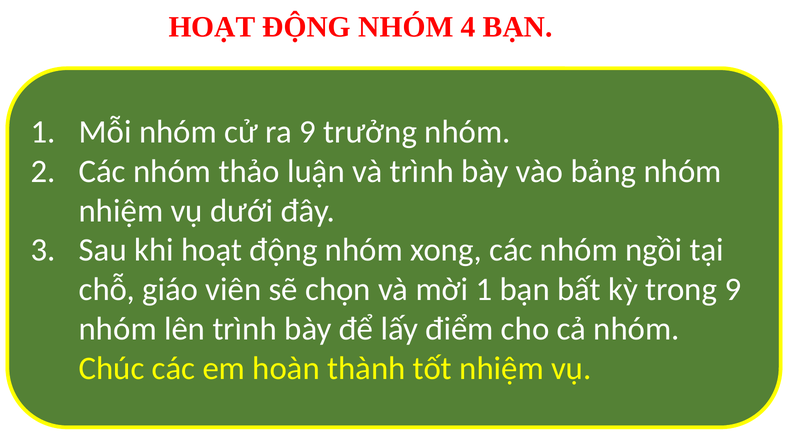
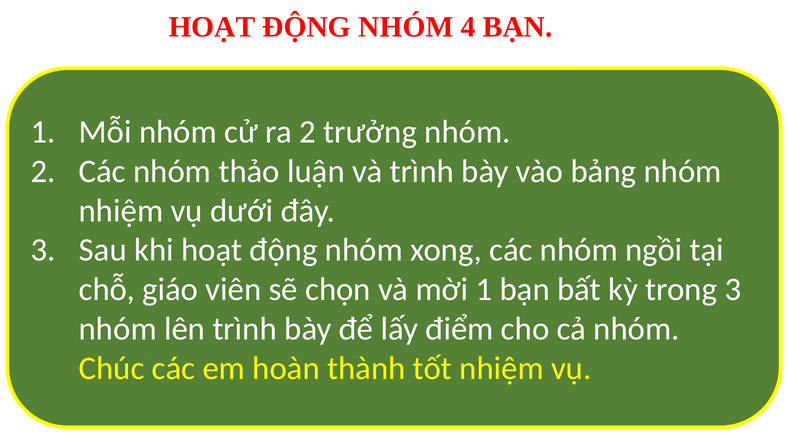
ra 9: 9 -> 2
trong 9: 9 -> 3
